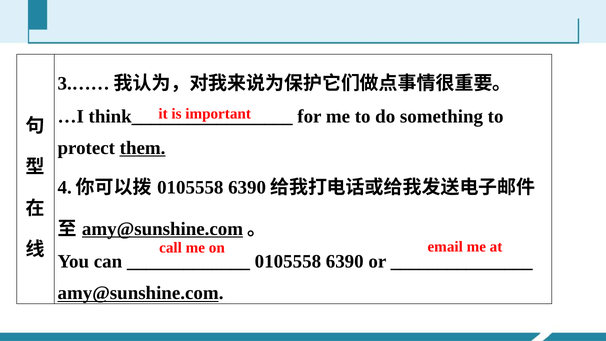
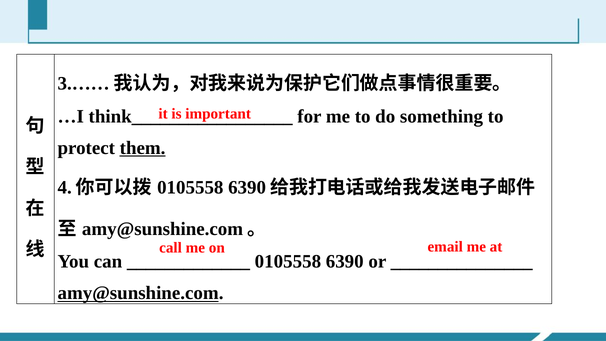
amy@sunshine.com at (163, 229) underline: present -> none
